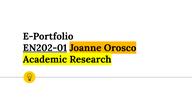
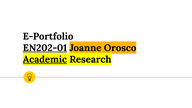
Academic underline: none -> present
